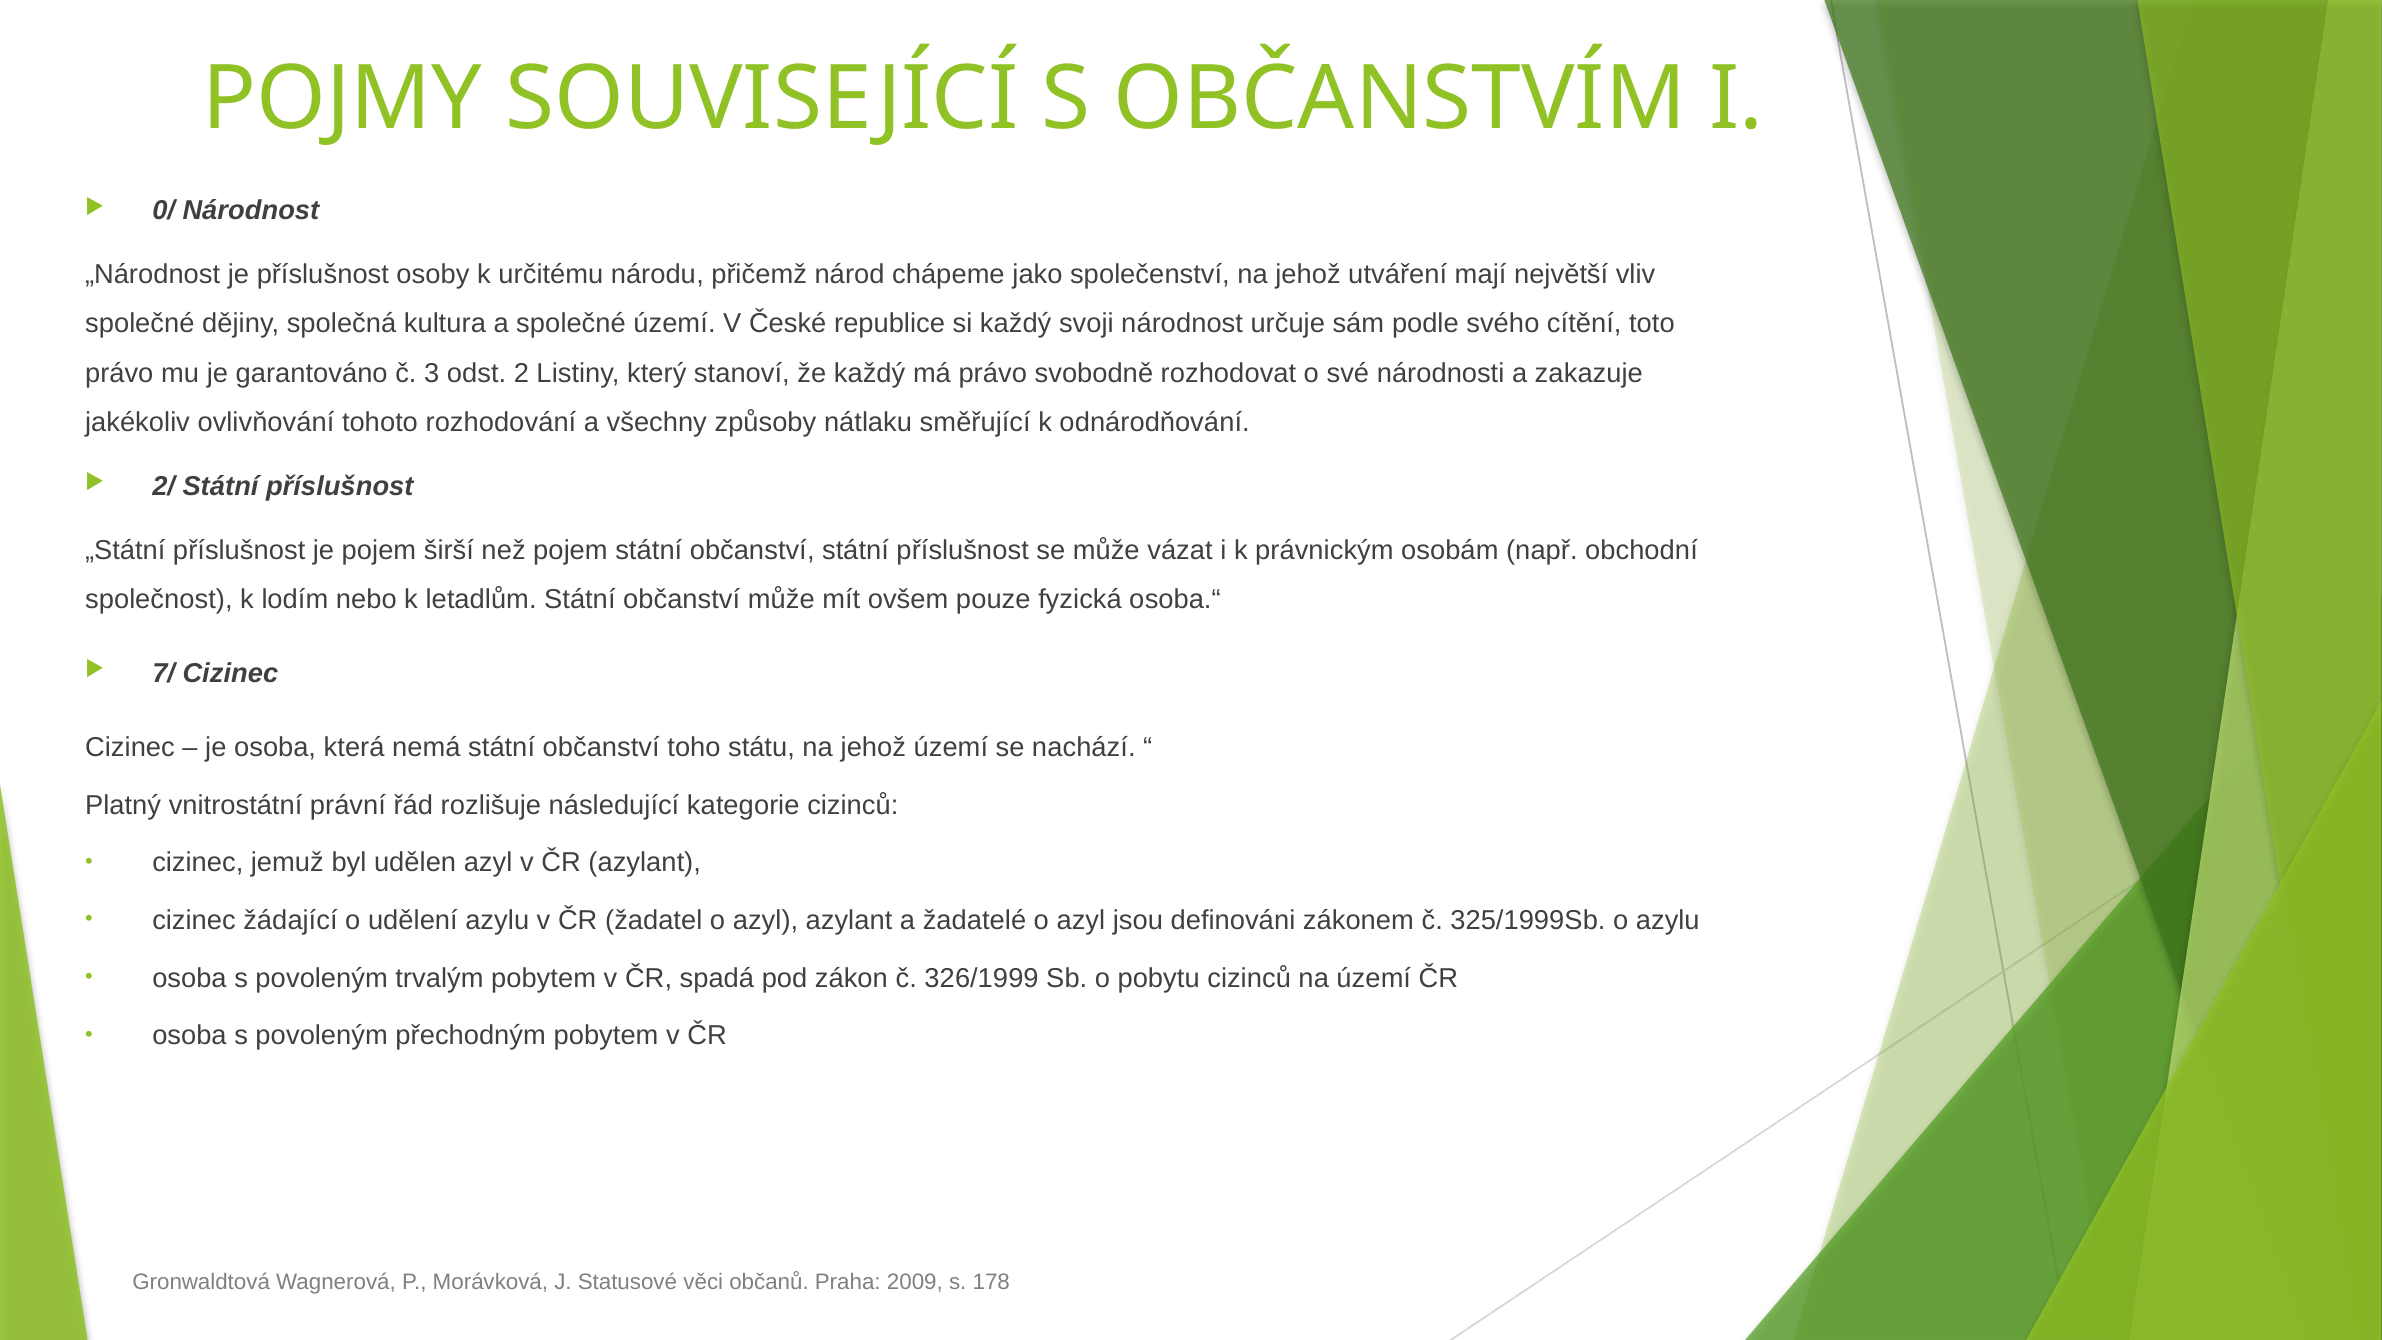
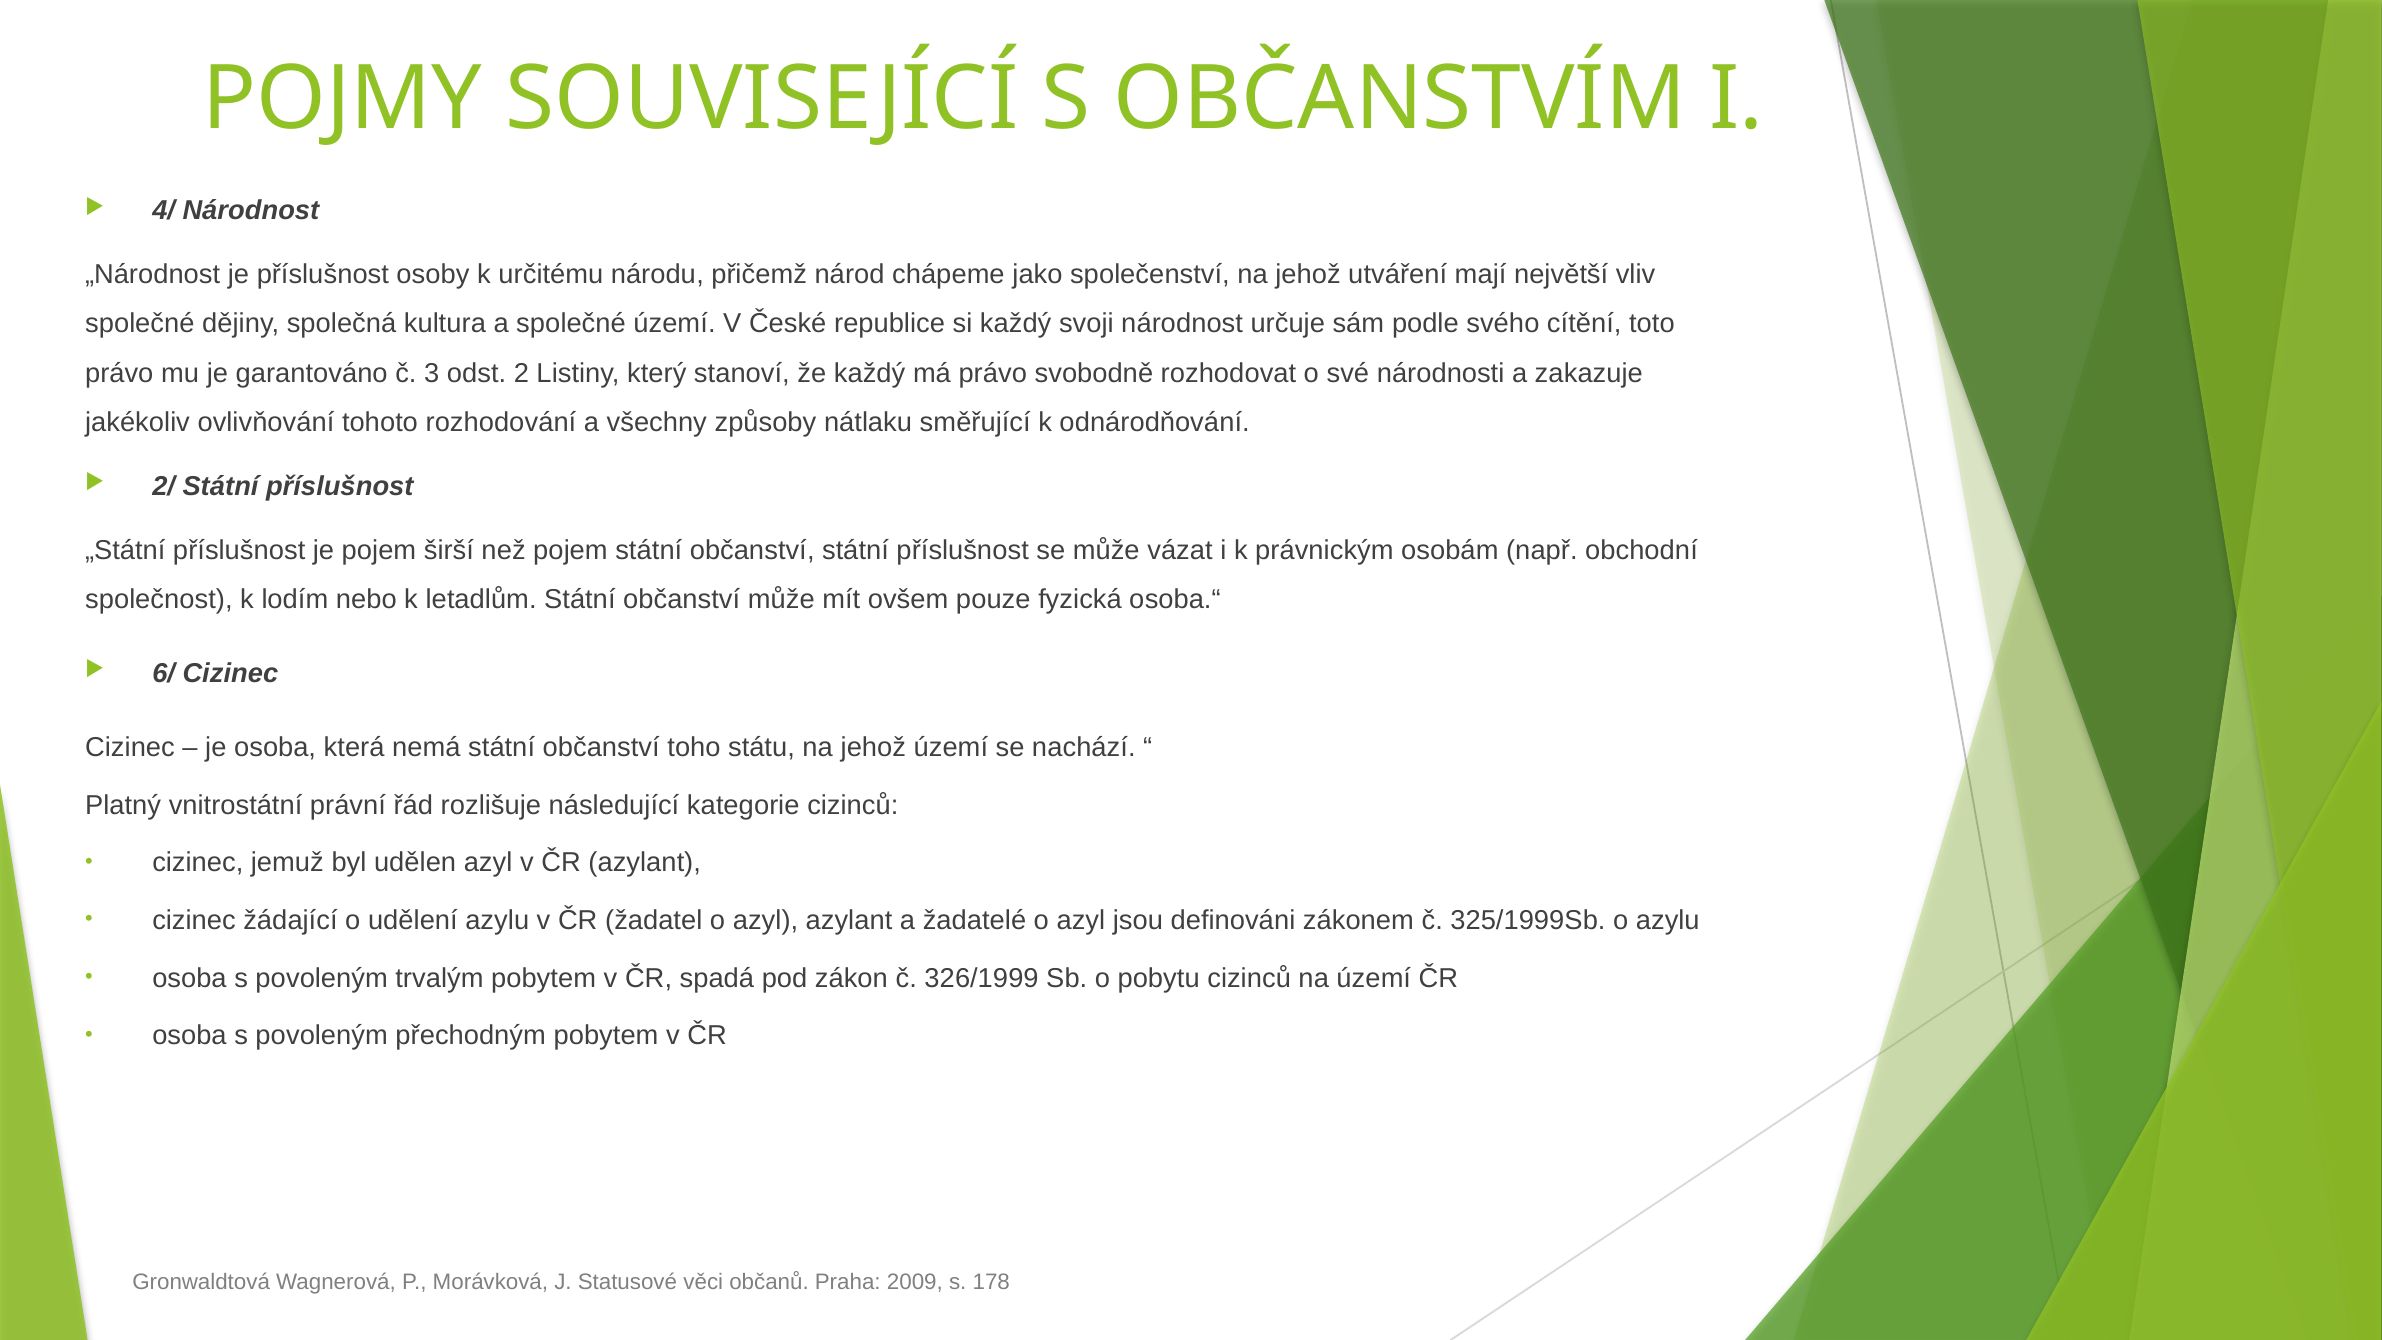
0/: 0/ -> 4/
7/: 7/ -> 6/
